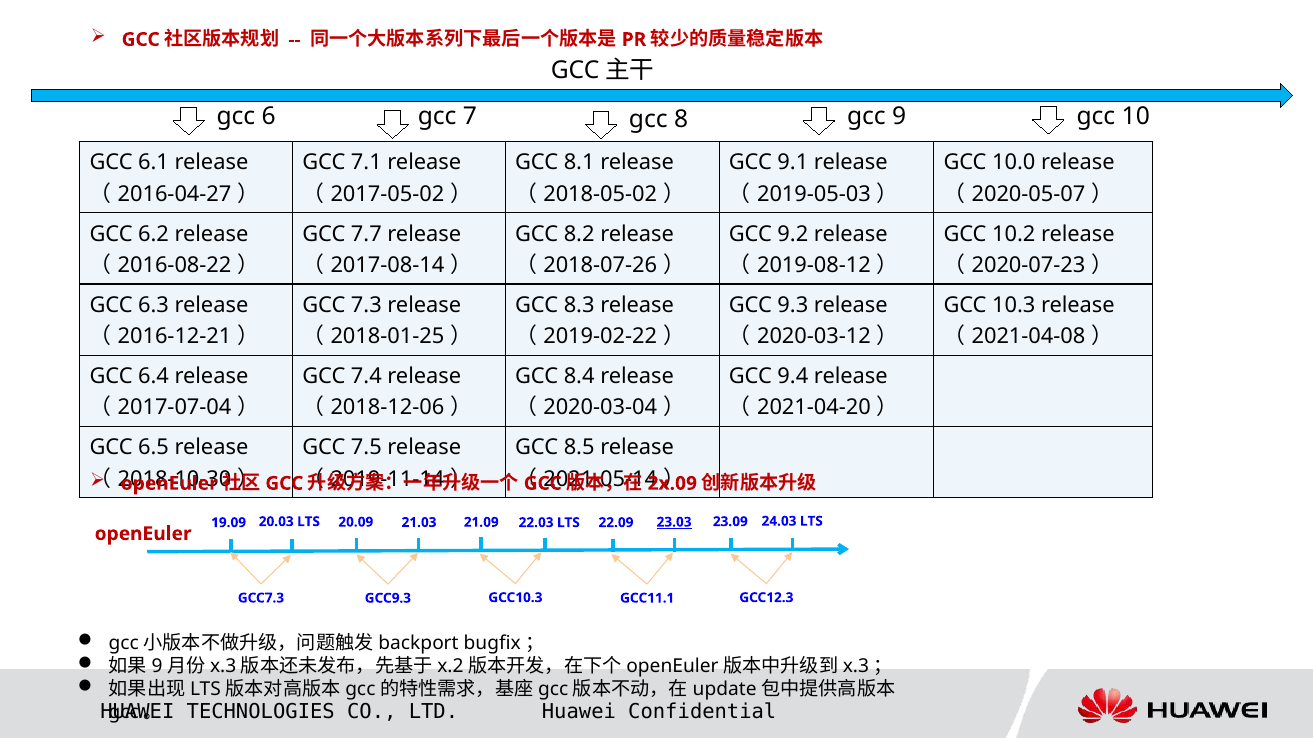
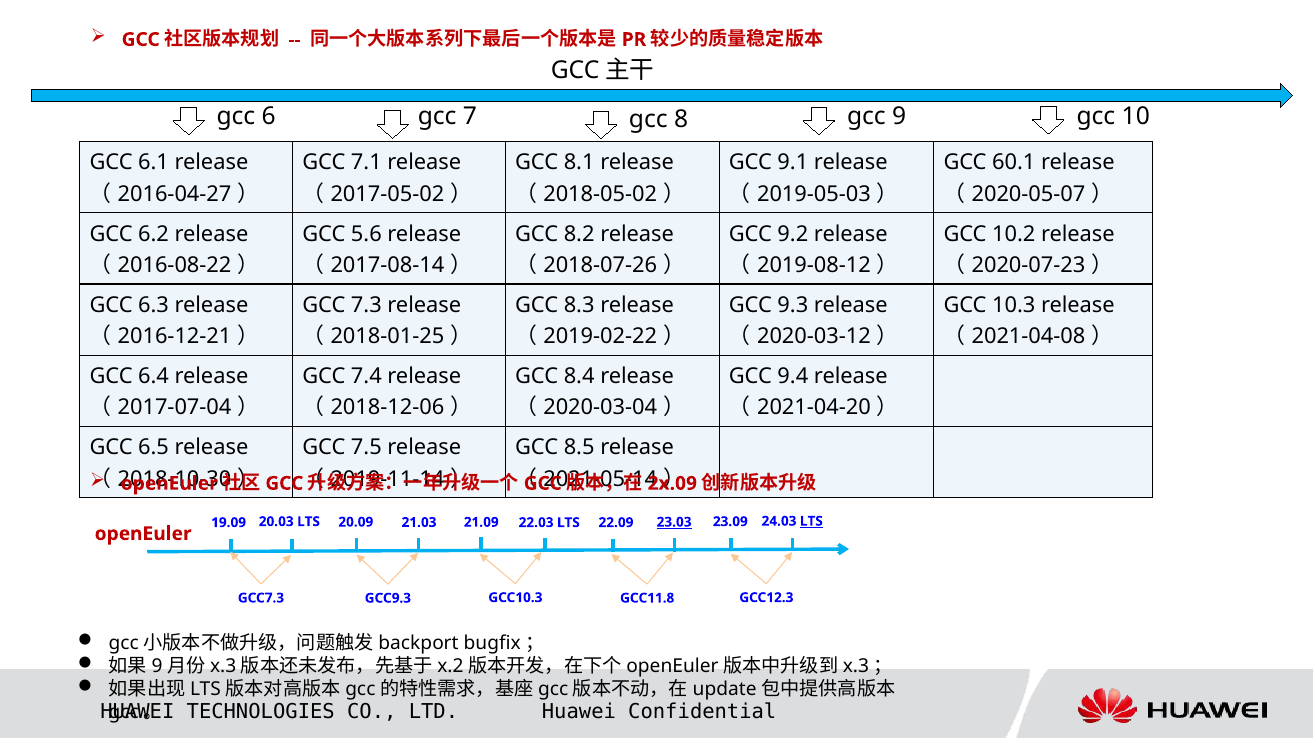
10.0: 10.0 -> 60.1
7.7: 7.7 -> 5.6
LTS at (811, 521) underline: none -> present
GCC11.1: GCC11.1 -> GCC11.8
